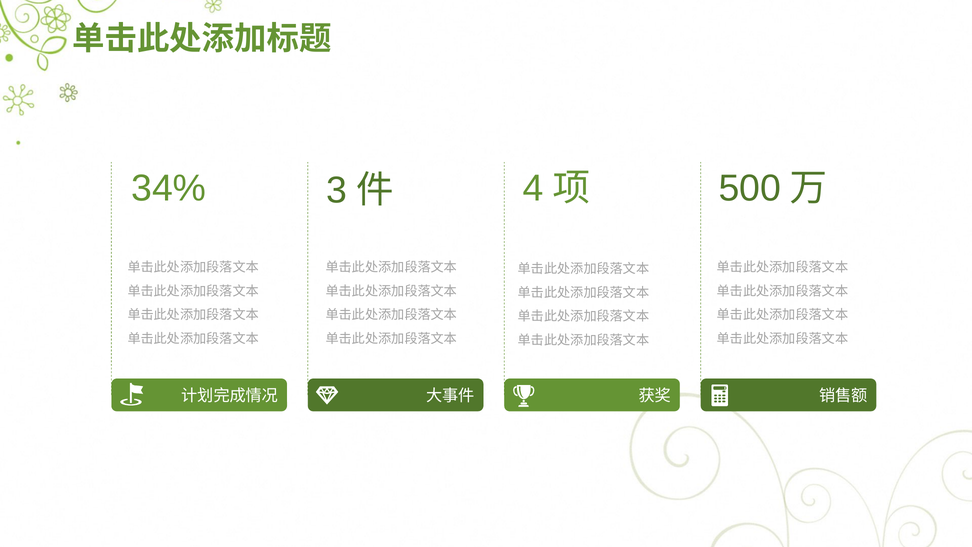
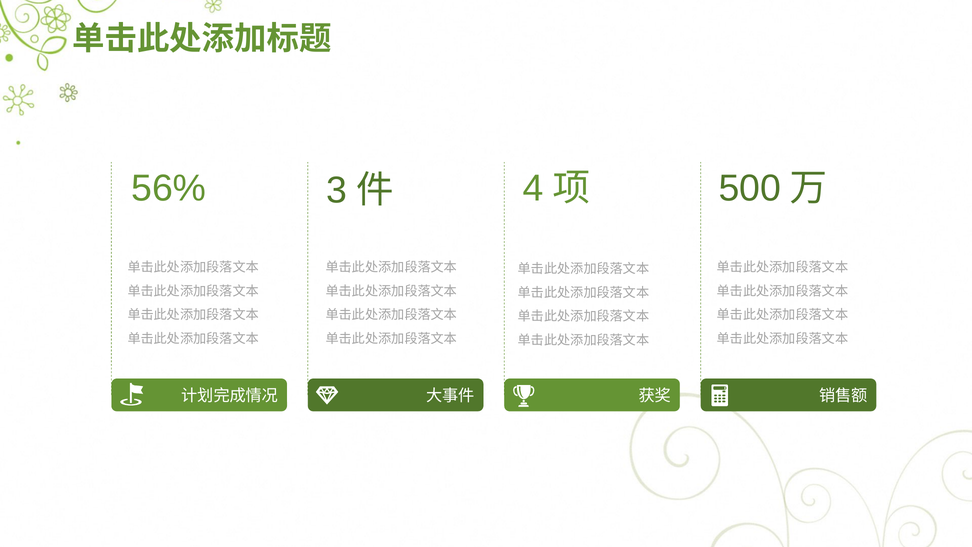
34%: 34% -> 56%
